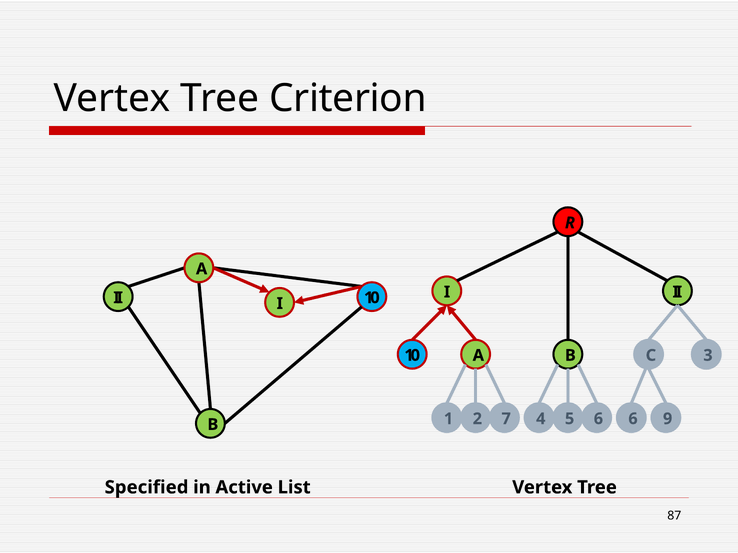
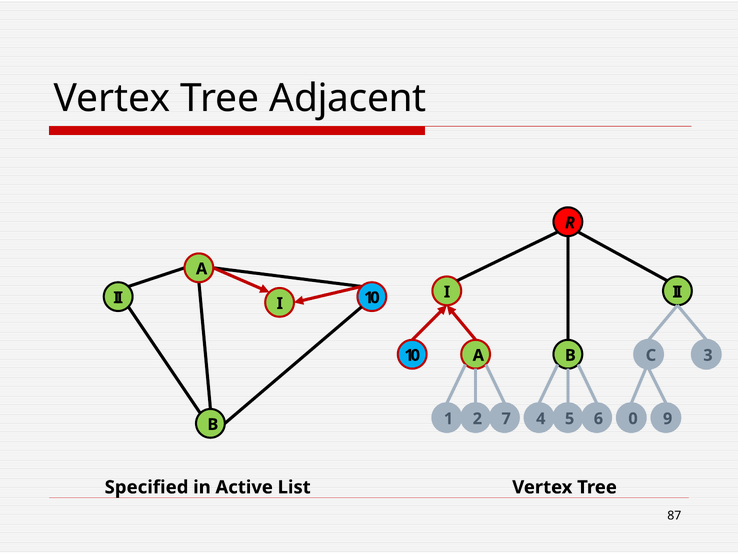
Criterion: Criterion -> Adjacent
7 6: 6 -> 0
